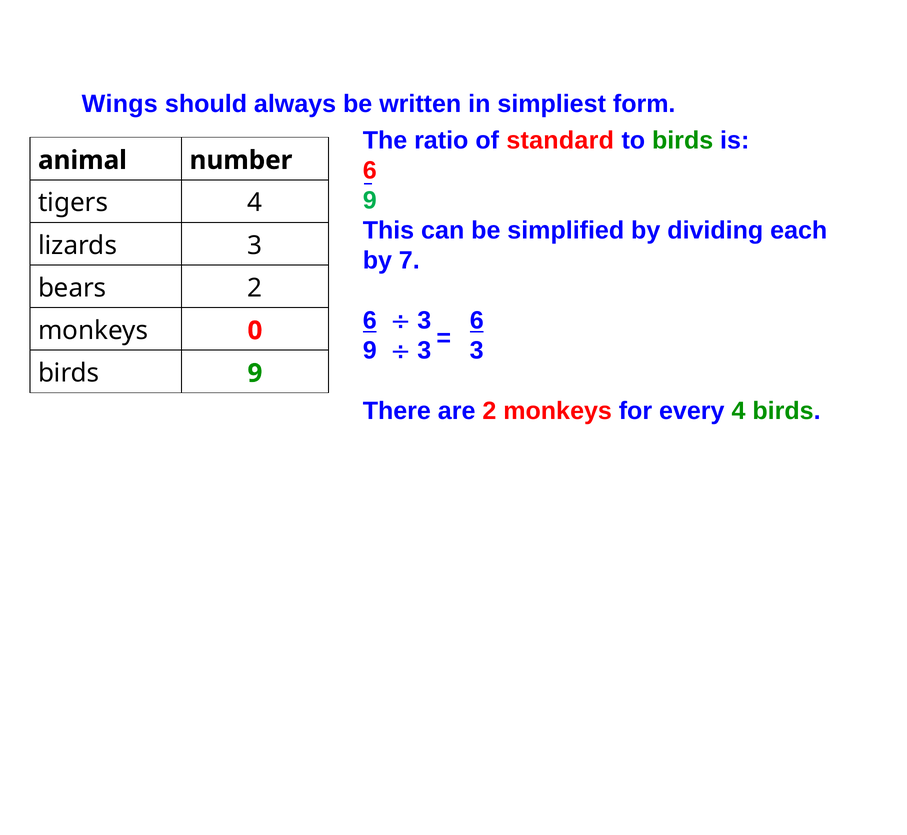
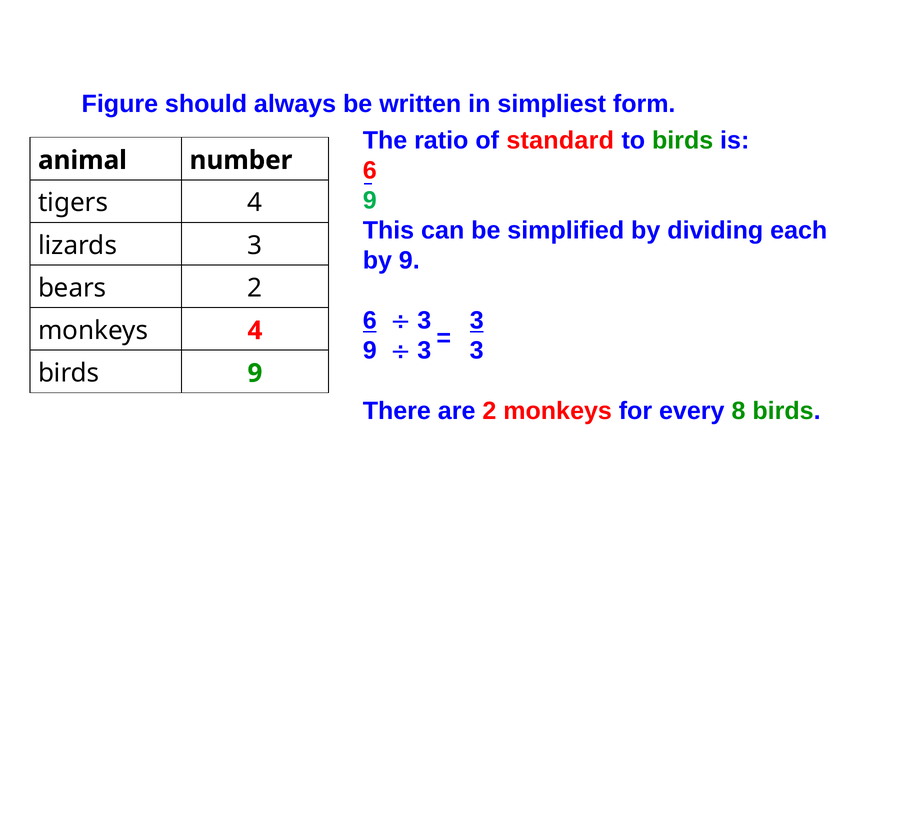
Wings: Wings -> Figure
by 7: 7 -> 9
6 at (477, 321): 6 -> 3
monkeys 0: 0 -> 4
every 4: 4 -> 8
